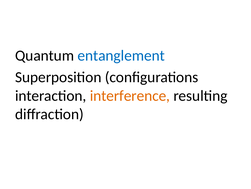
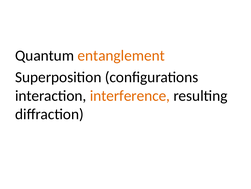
entanglement colour: blue -> orange
